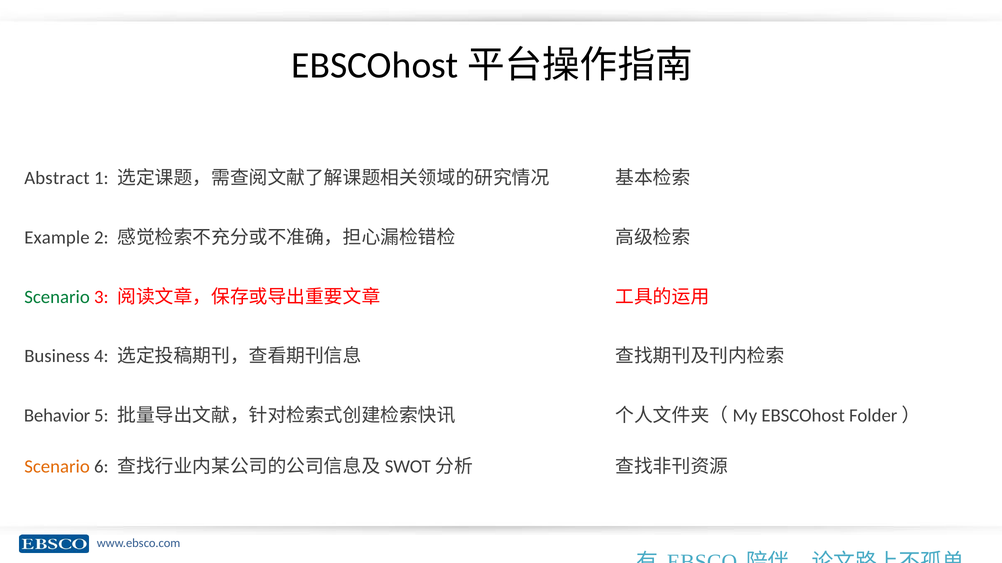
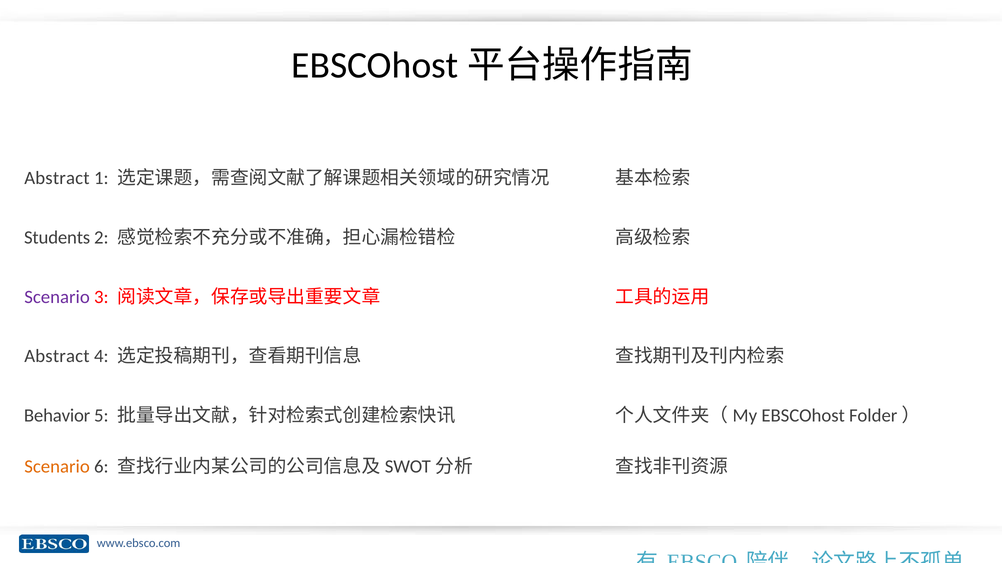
Example: Example -> Students
Scenario at (57, 297) colour: green -> purple
Business at (57, 357): Business -> Abstract
